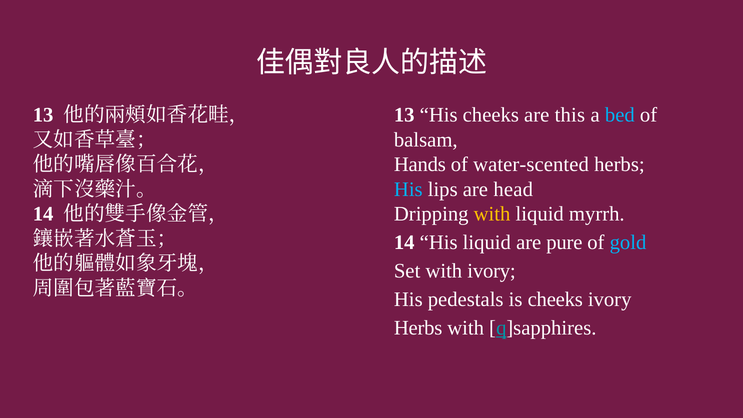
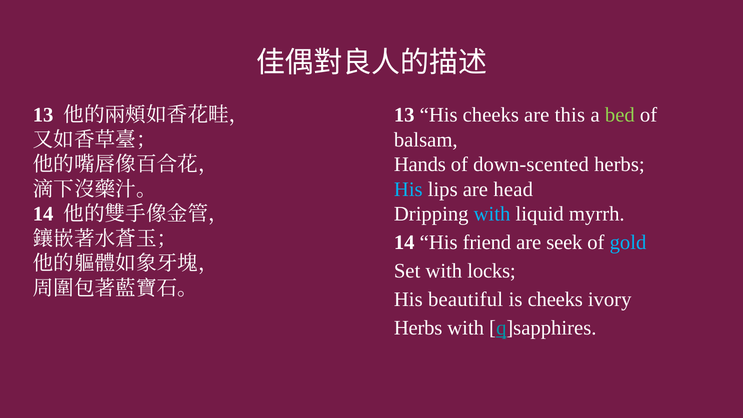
bed colour: light blue -> light green
water-scented: water-scented -> down-scented
with at (492, 214) colour: yellow -> light blue
His liquid: liquid -> friend
pure: pure -> seek
with ivory: ivory -> locks
pedestals: pedestals -> beautiful
